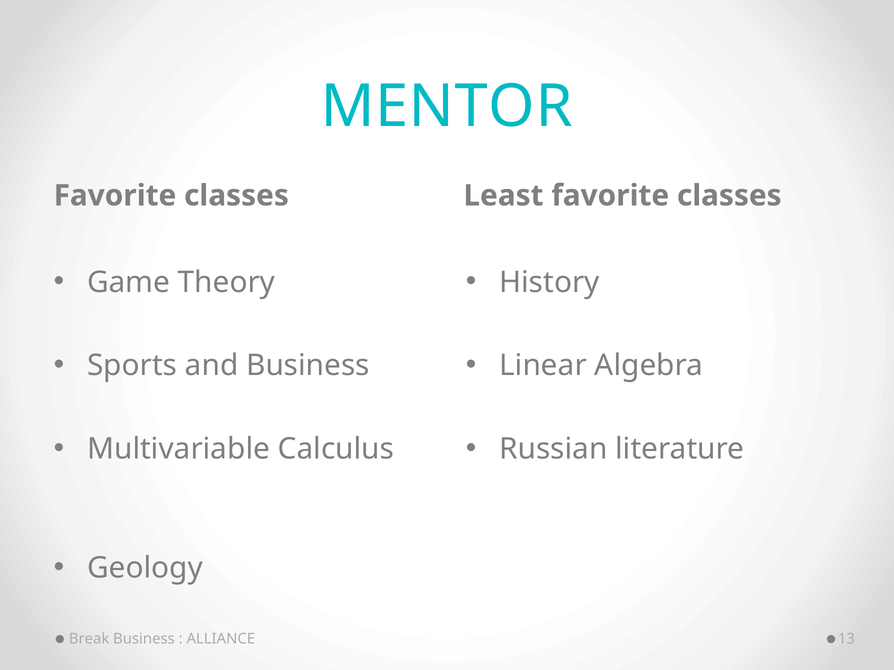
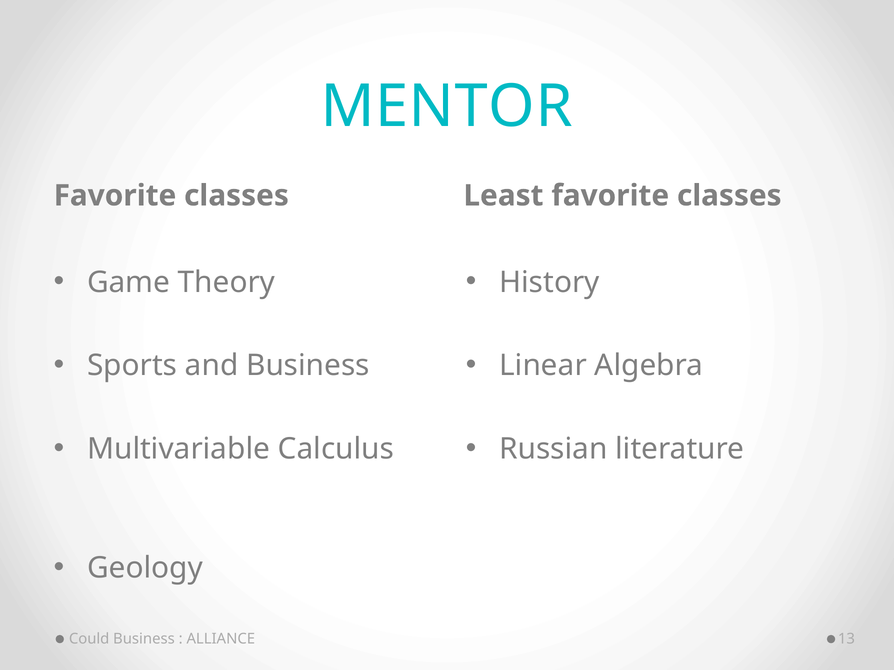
Break: Break -> Could
